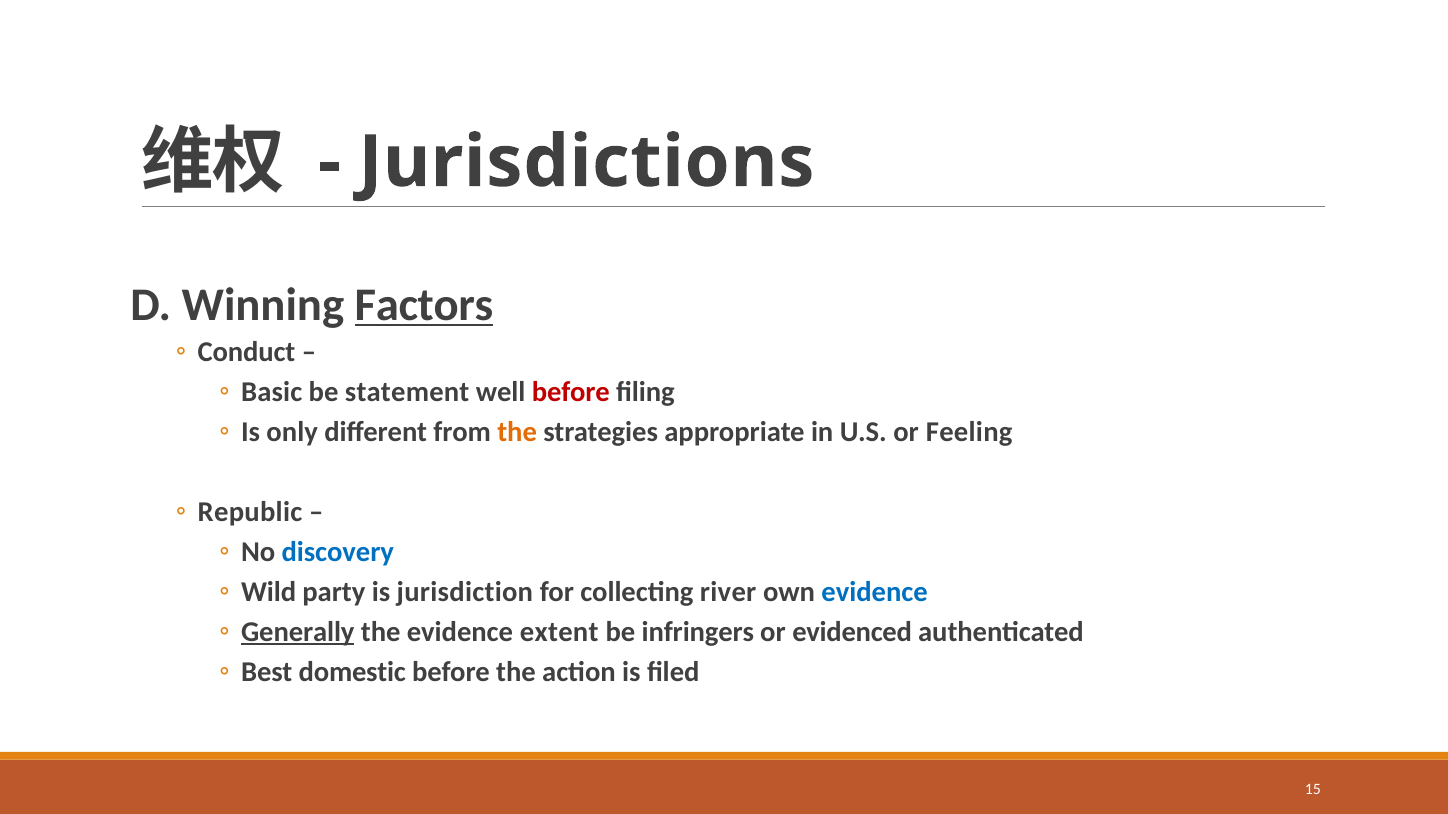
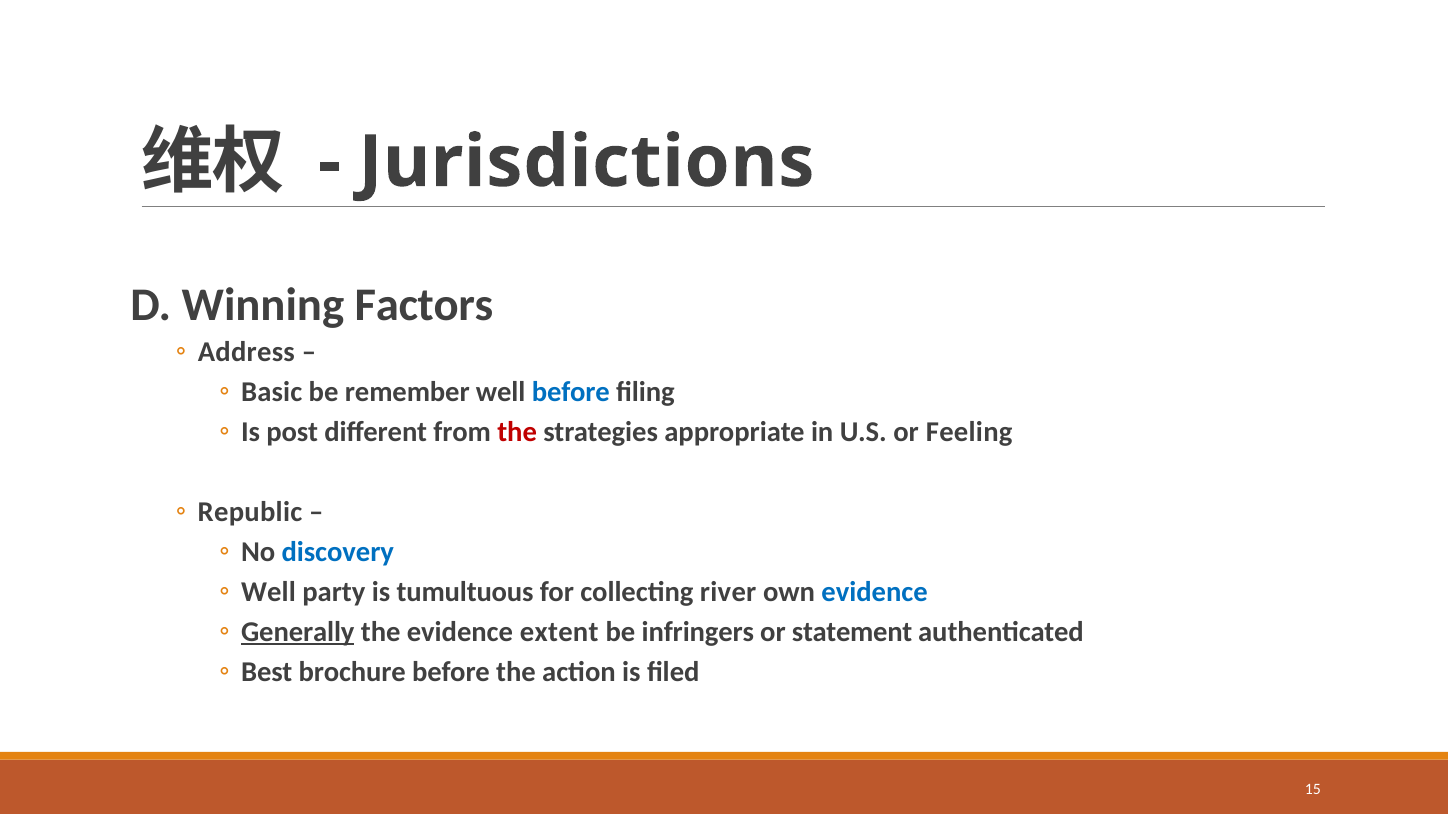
Factors underline: present -> none
Conduct: Conduct -> Address
statement: statement -> remember
before at (571, 392) colour: red -> blue
only: only -> post
the at (517, 432) colour: orange -> red
Wild at (269, 592): Wild -> Well
jurisdiction: jurisdiction -> tumultuous
evidenced: evidenced -> statement
domestic: domestic -> brochure
